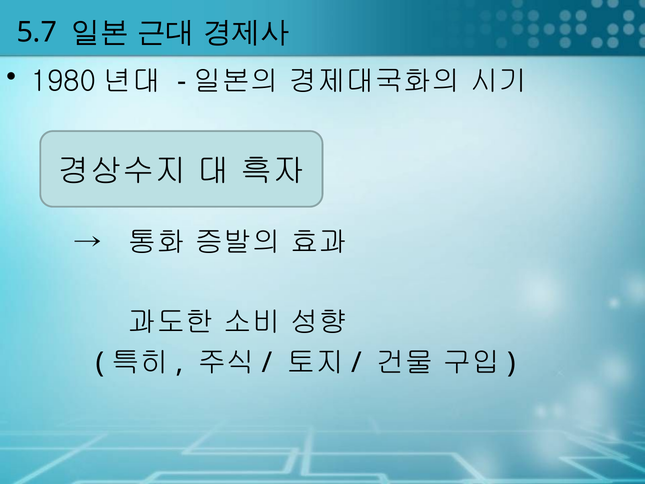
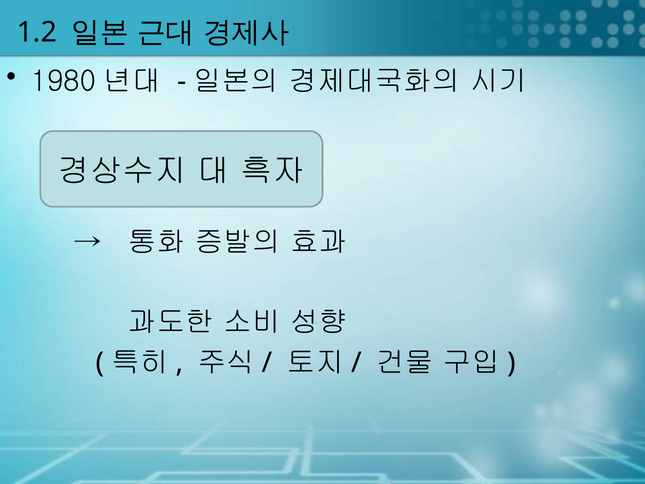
5.7: 5.7 -> 1.2
